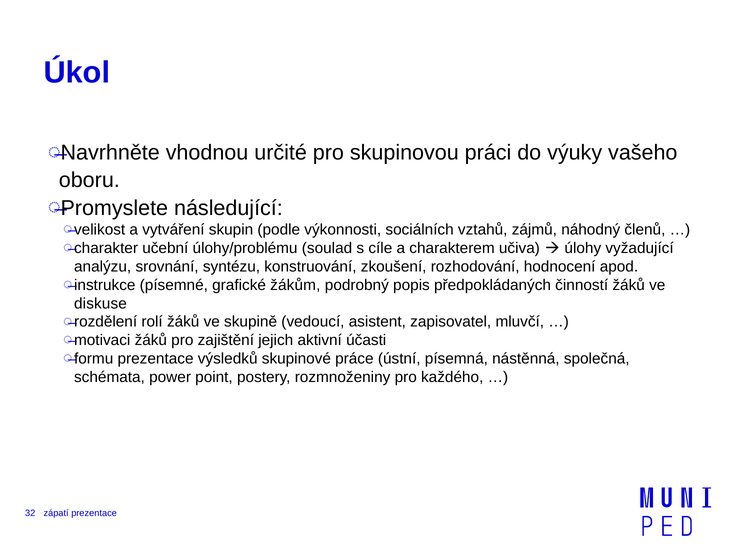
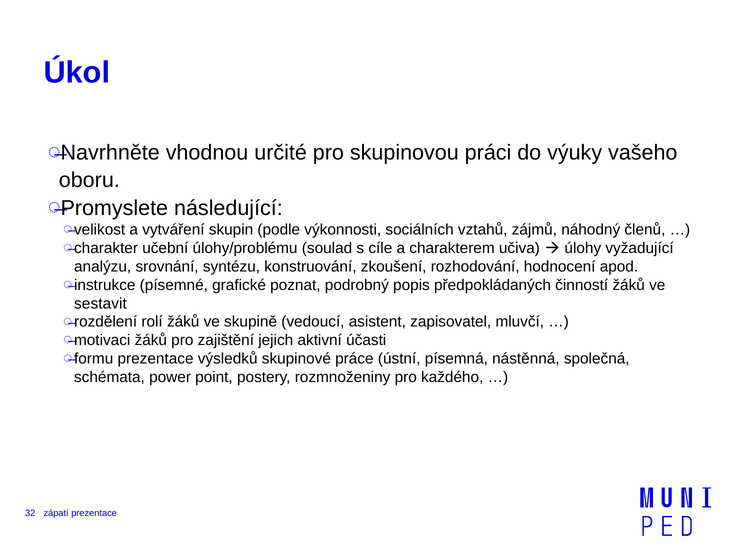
žákům: žákům -> poznat
diskuse: diskuse -> sestavit
